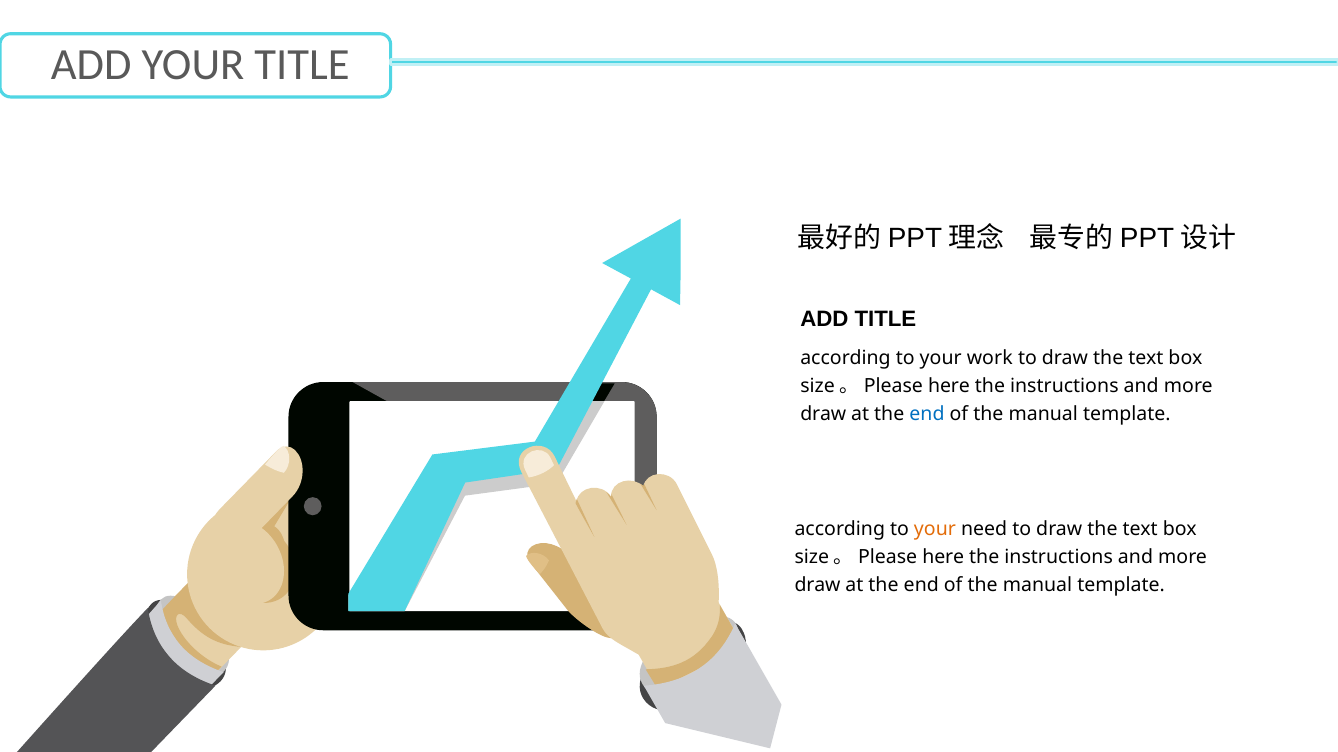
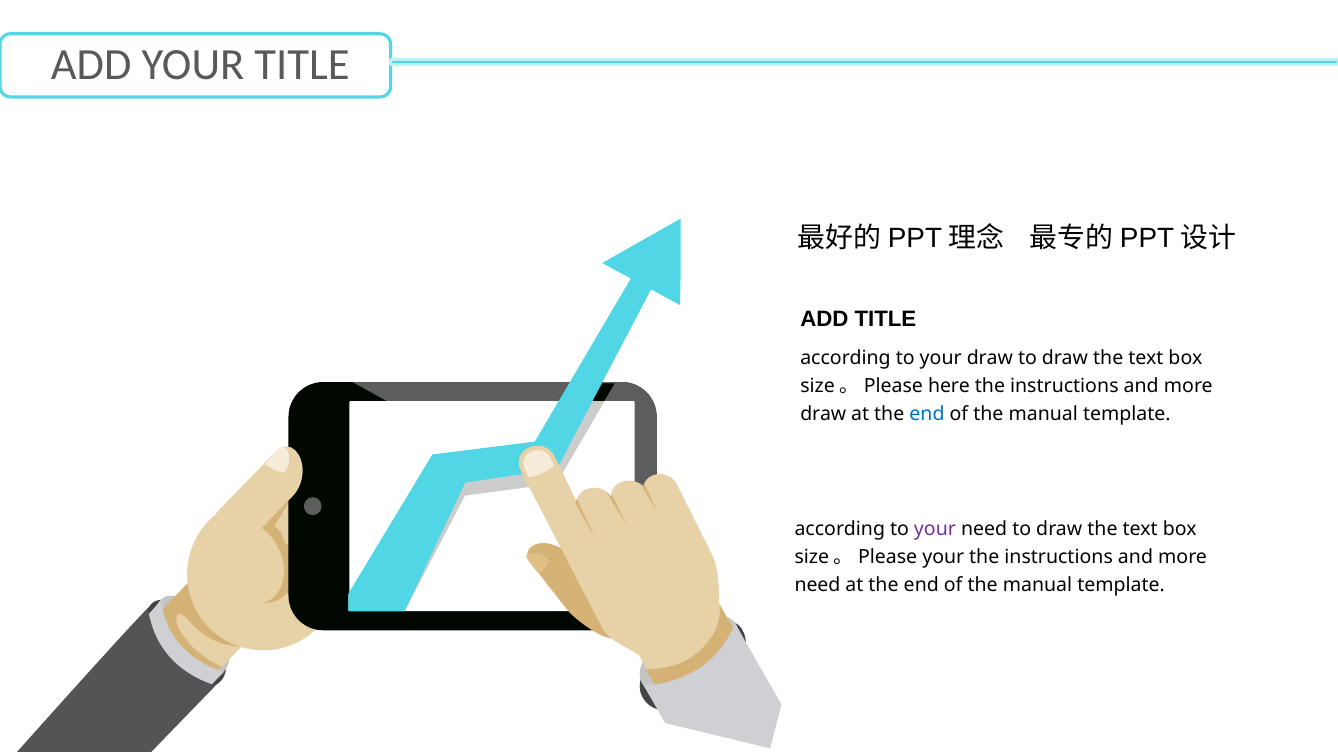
your work: work -> draw
your at (935, 529) colour: orange -> purple
here at (943, 557): here -> your
draw at (818, 585): draw -> need
